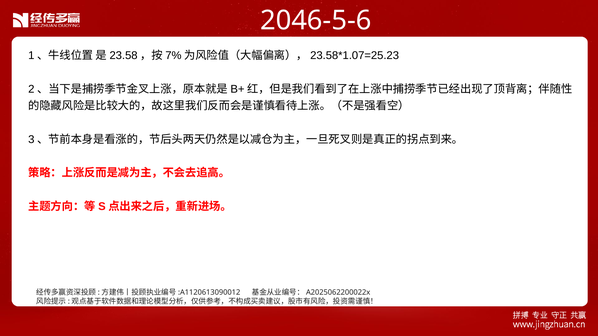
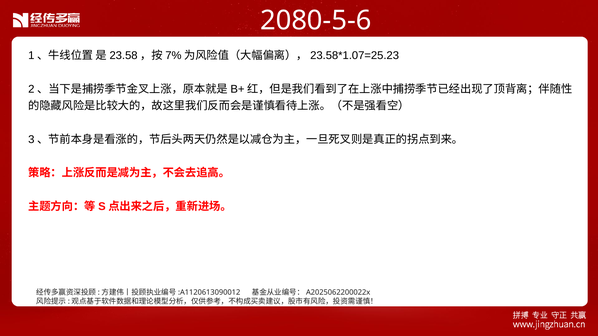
2046-5-6: 2046-5-6 -> 2080-5-6
